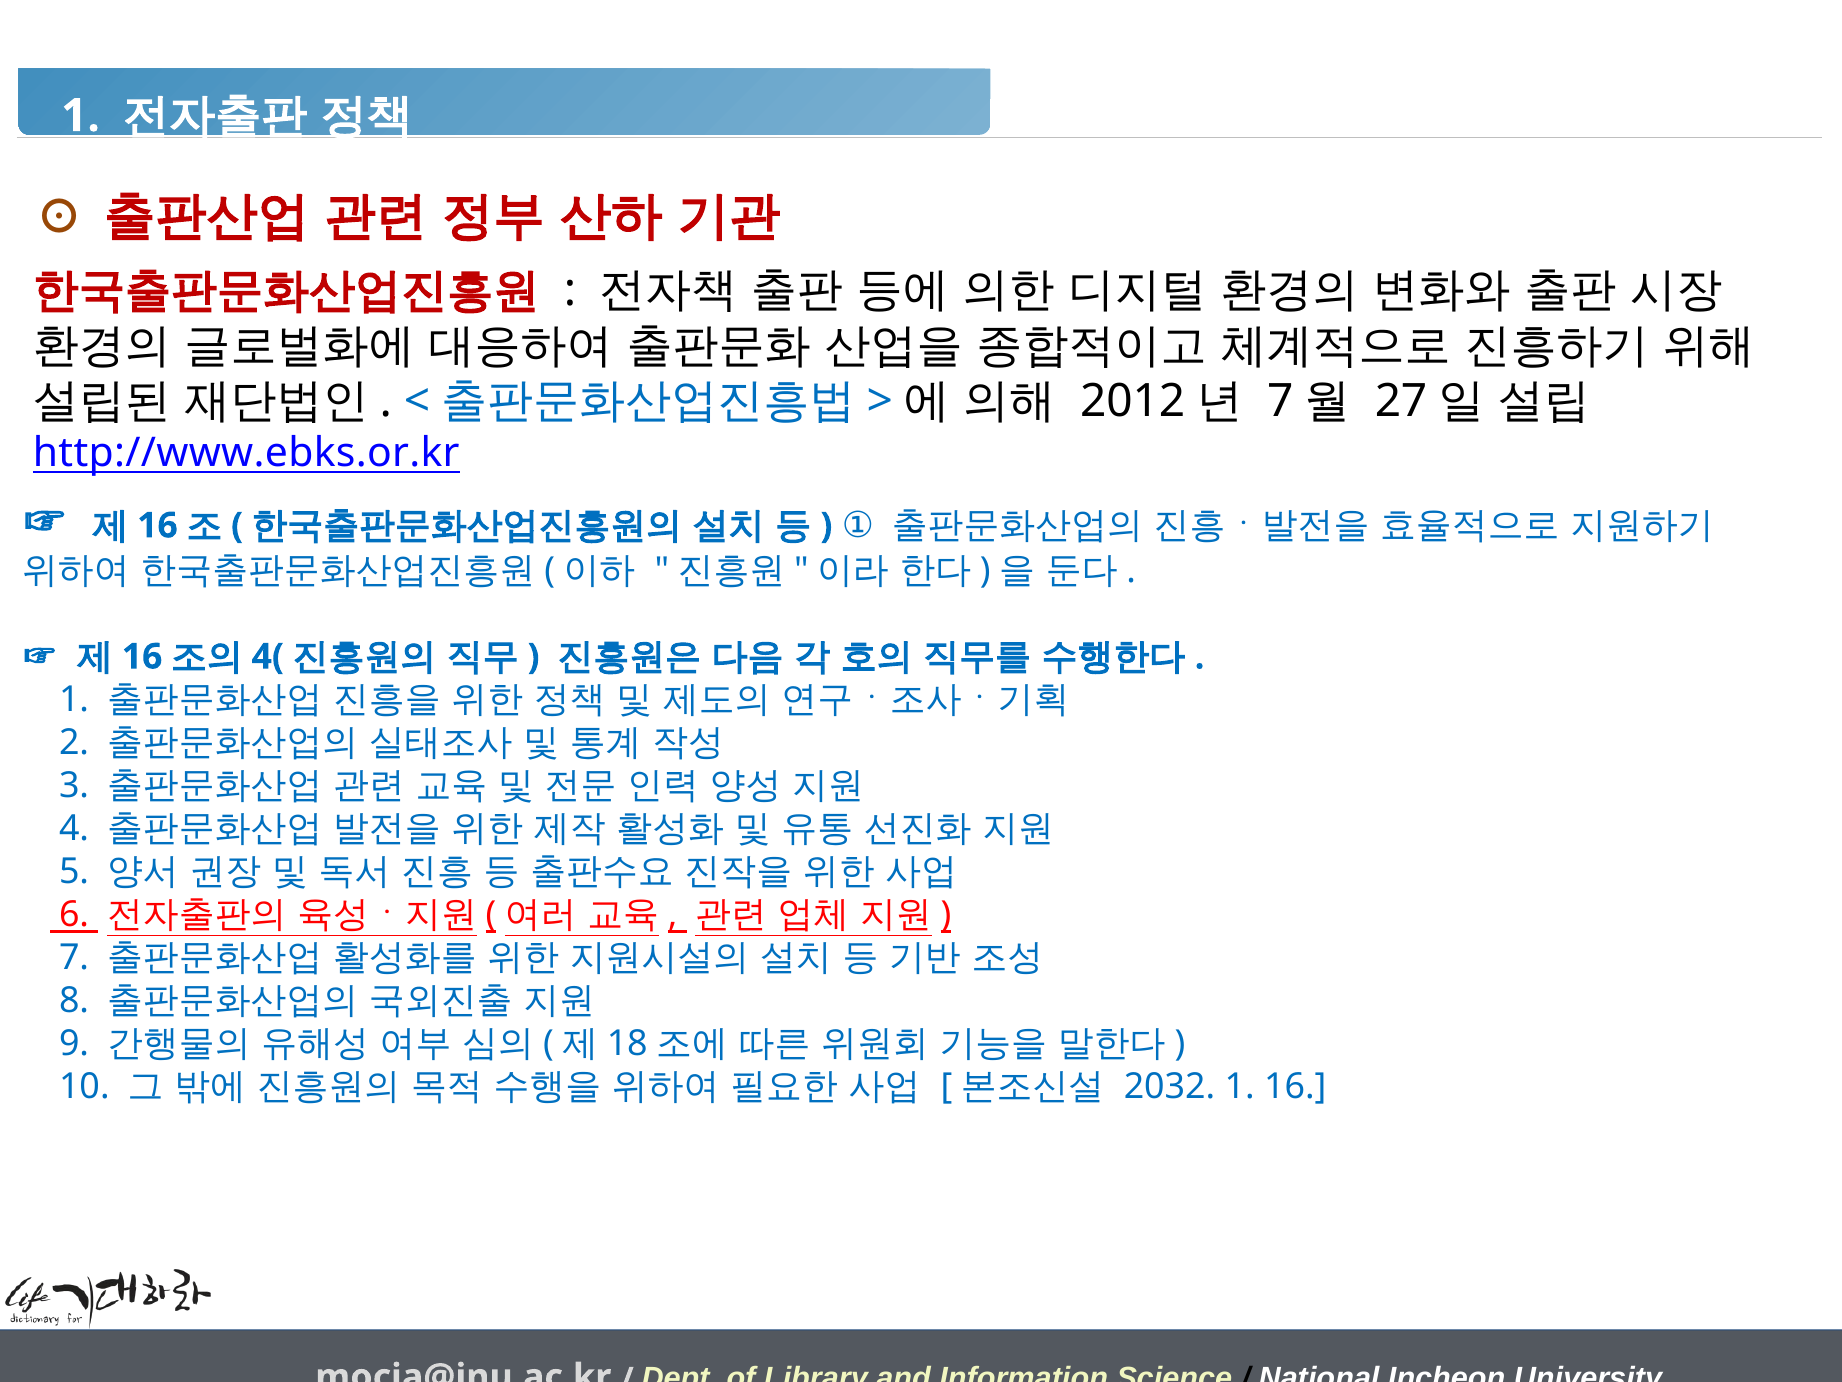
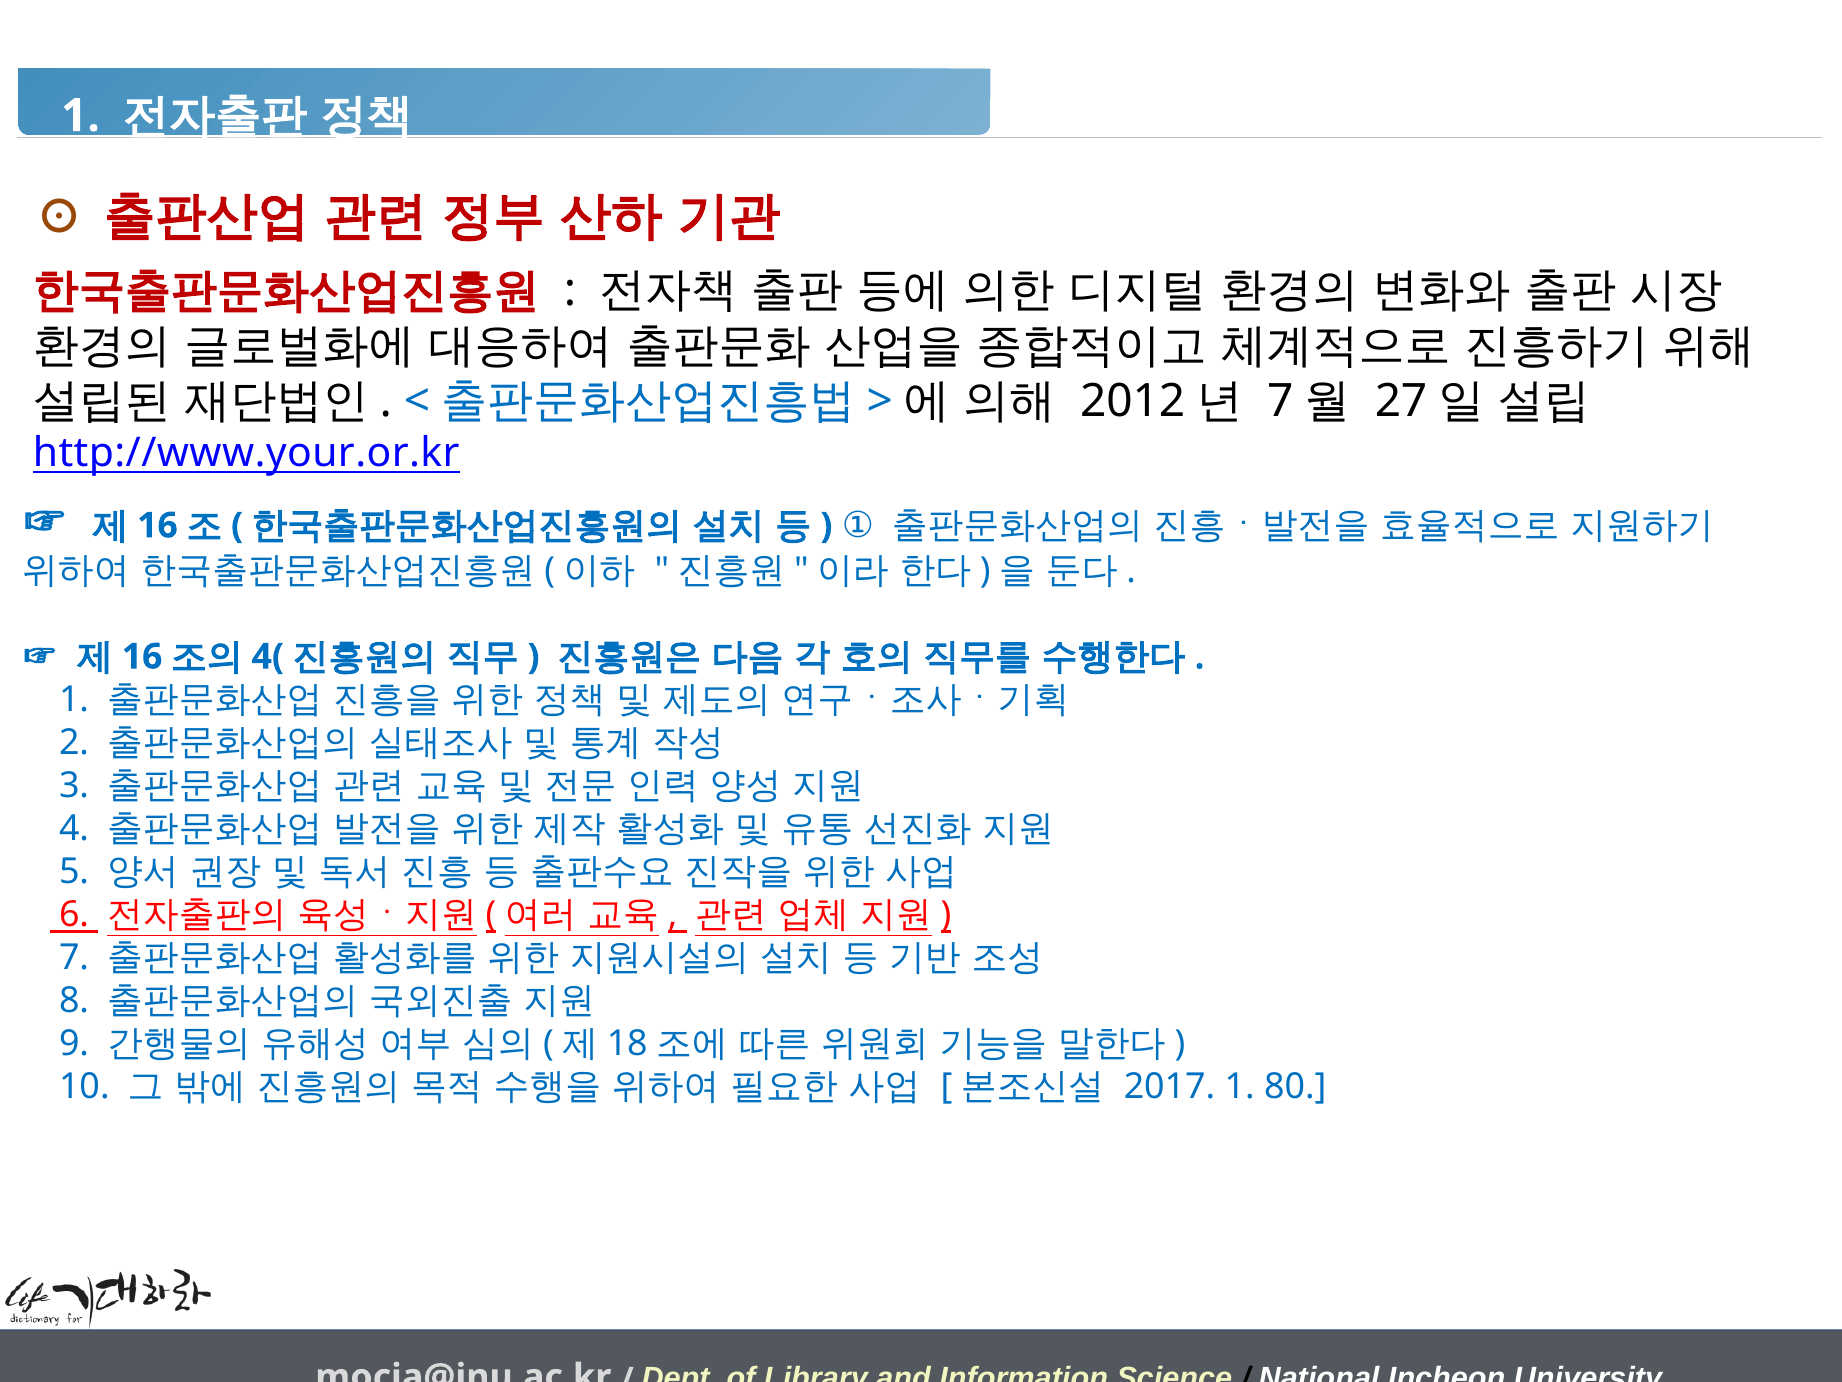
http://www.ebks.or.kr: http://www.ebks.or.kr -> http://www.your.or.kr
2032: 2032 -> 2017
1 16: 16 -> 80
